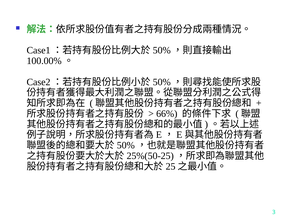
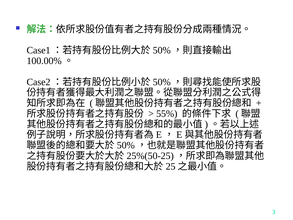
66%: 66% -> 55%
